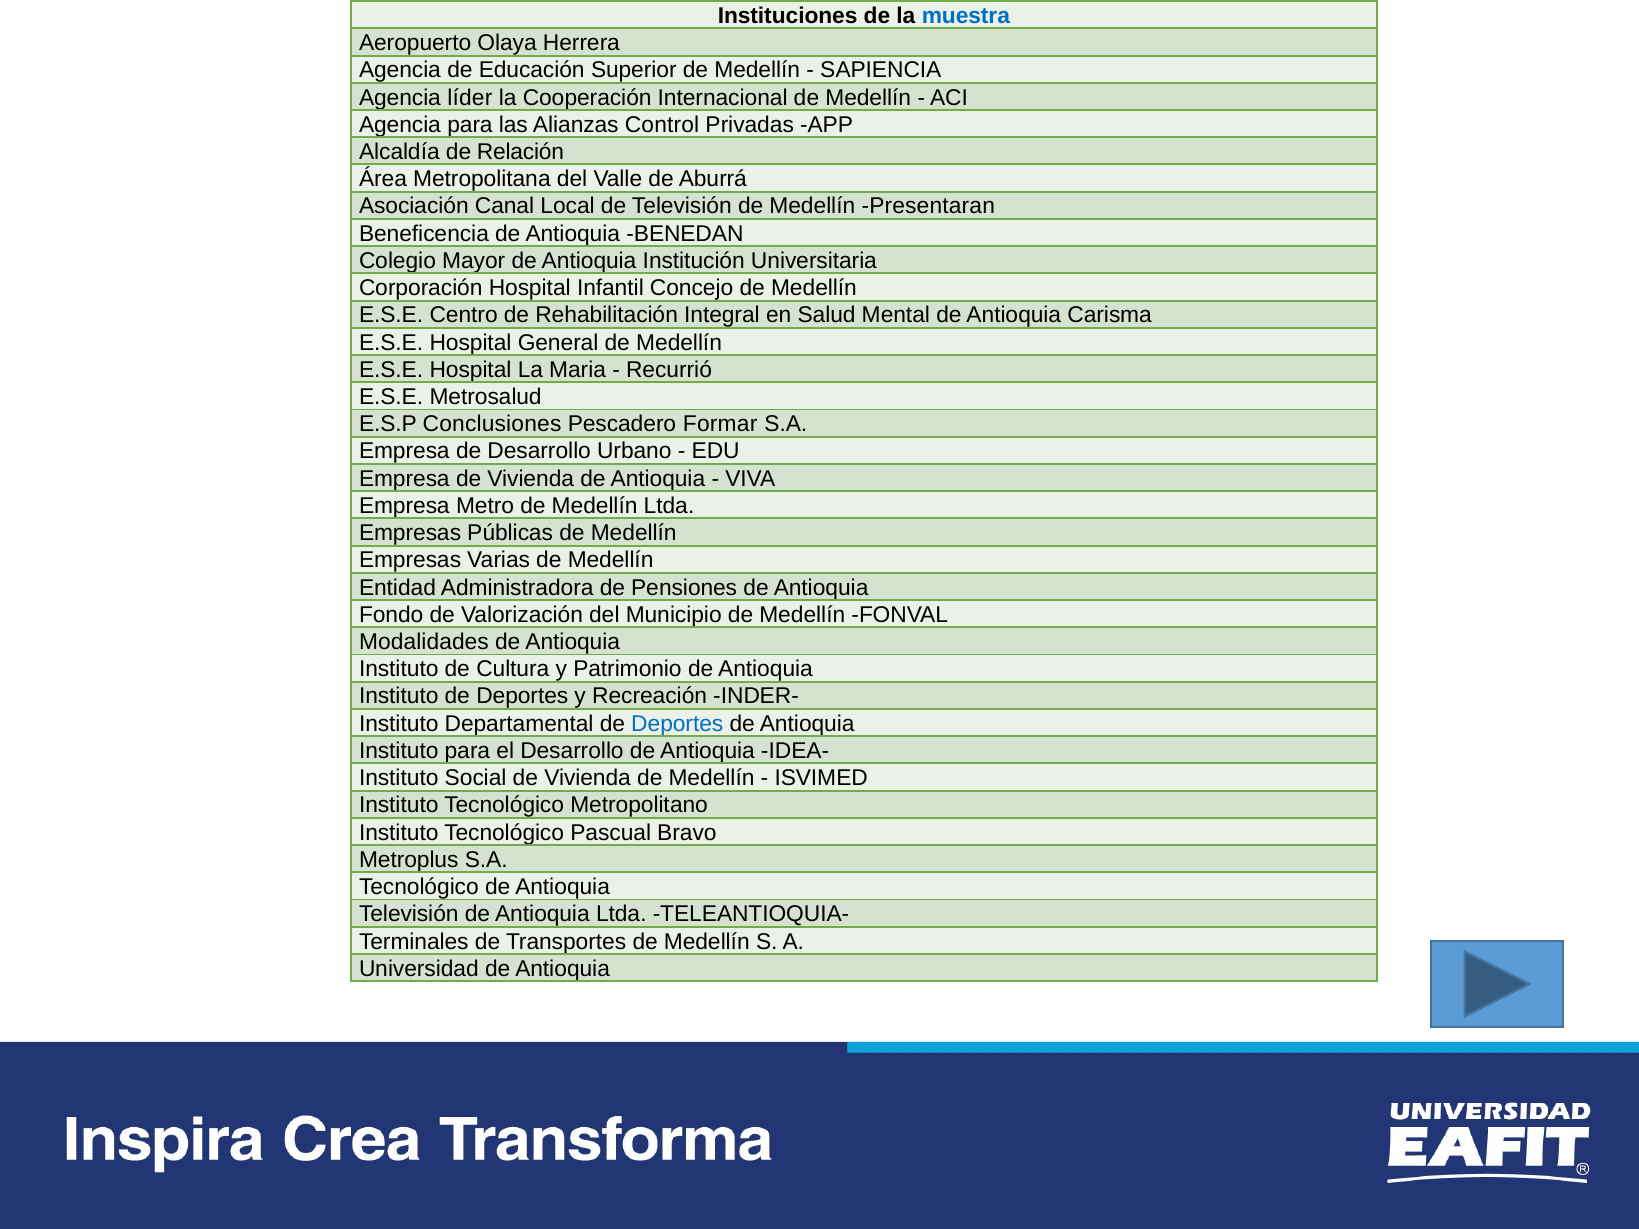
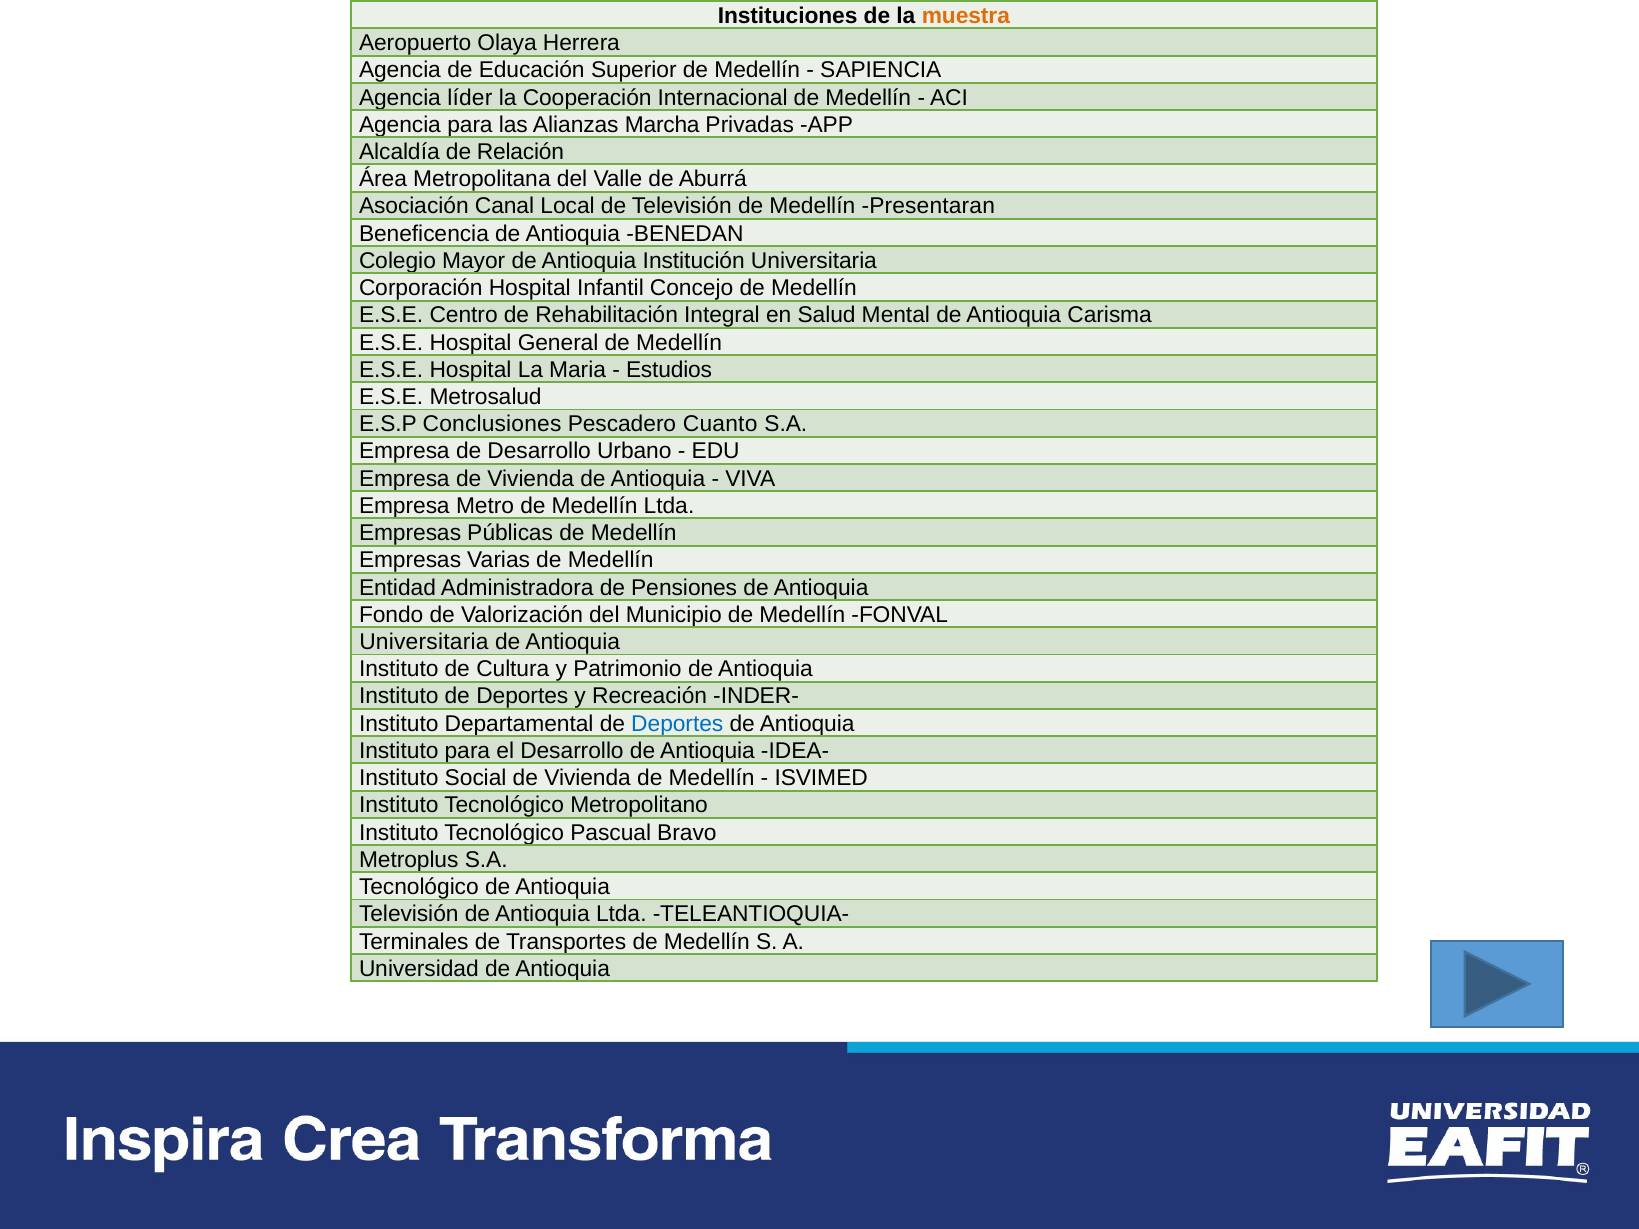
muestra colour: blue -> orange
Control: Control -> Marcha
Recurrió: Recurrió -> Estudios
Formar: Formar -> Cuanto
Modalidades at (424, 642): Modalidades -> Universitaria
